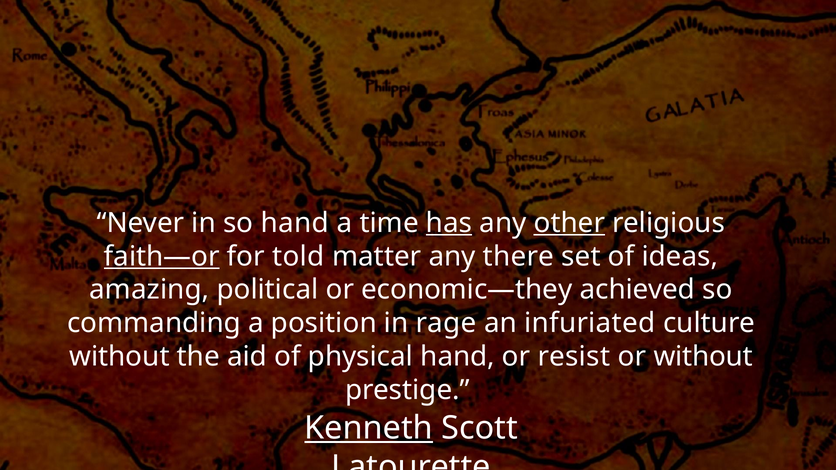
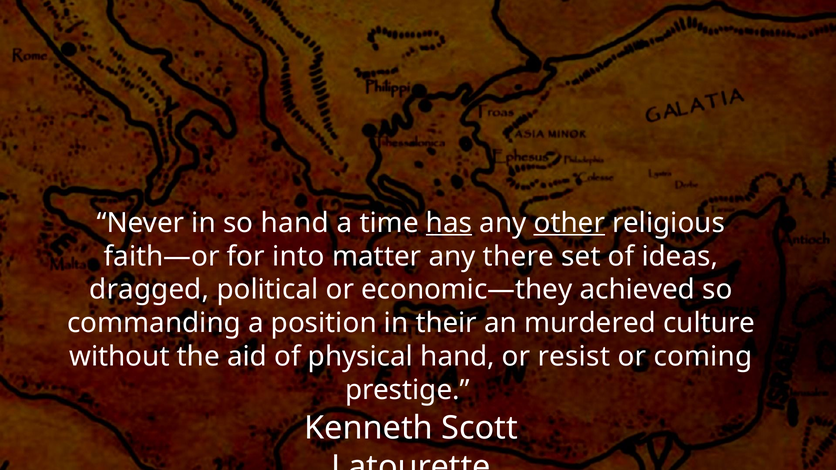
faith—or underline: present -> none
told: told -> into
amazing: amazing -> dragged
rage: rage -> their
infuriated: infuriated -> murdered
or without: without -> coming
Kenneth underline: present -> none
